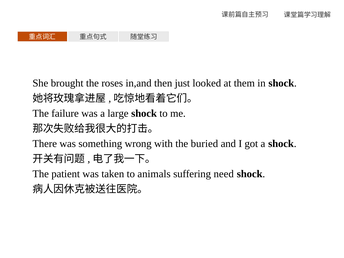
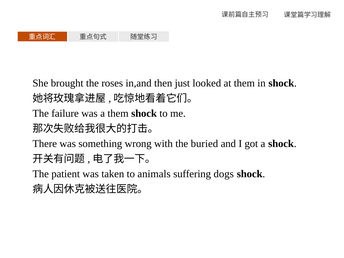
a large: large -> them
need: need -> dogs
